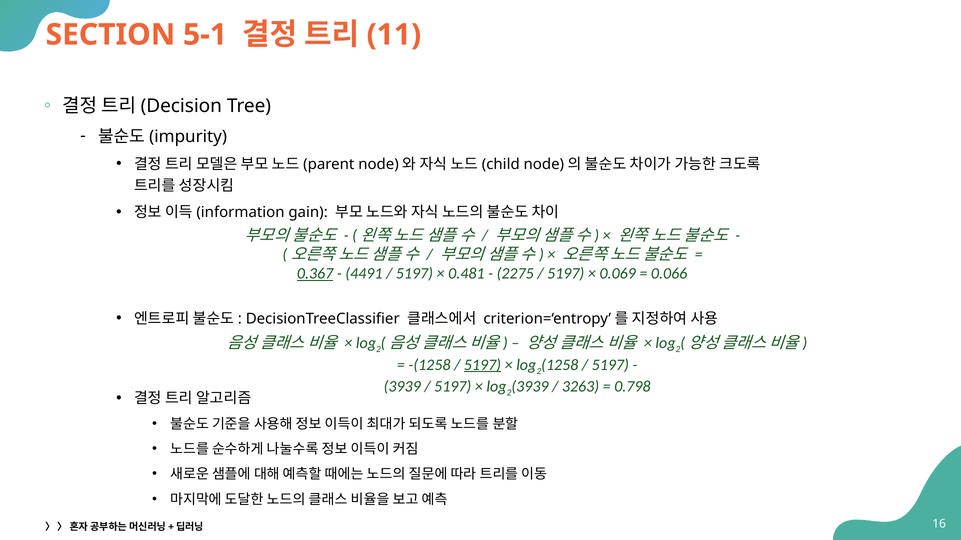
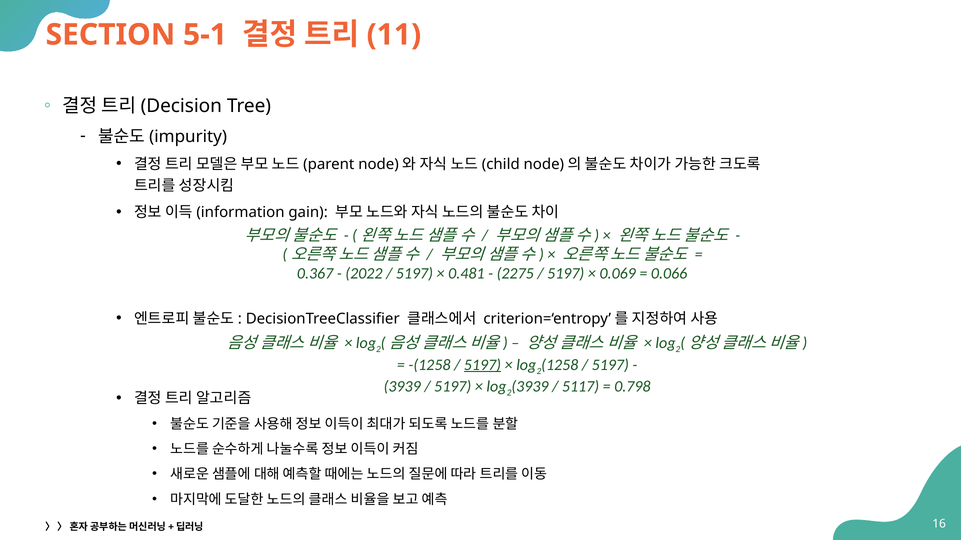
0.367 underline: present -> none
4491: 4491 -> 2022
3263: 3263 -> 5117
